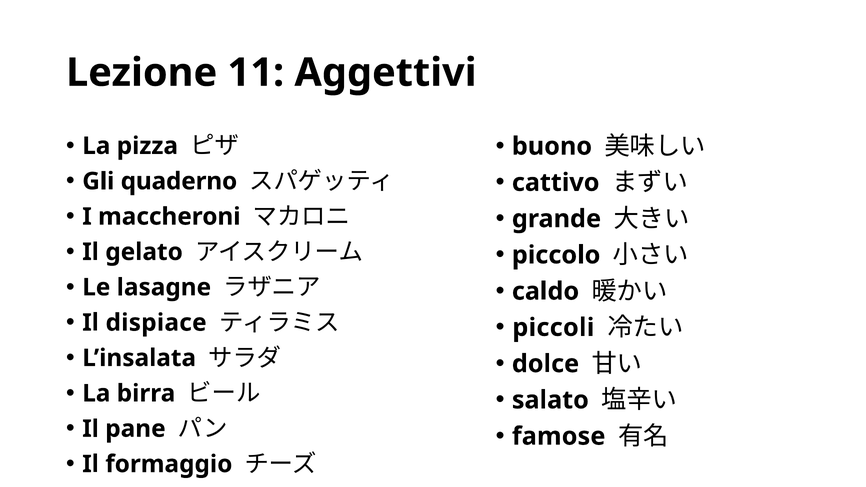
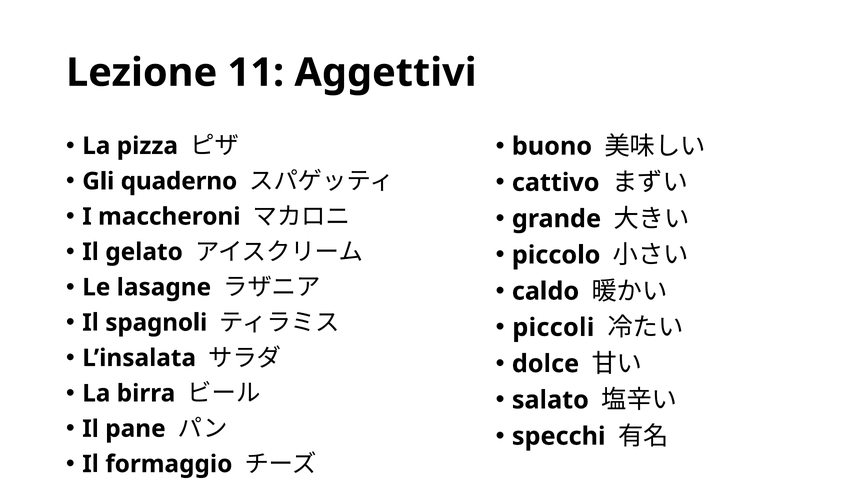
dispiace: dispiace -> spagnoli
famose: famose -> specchi
